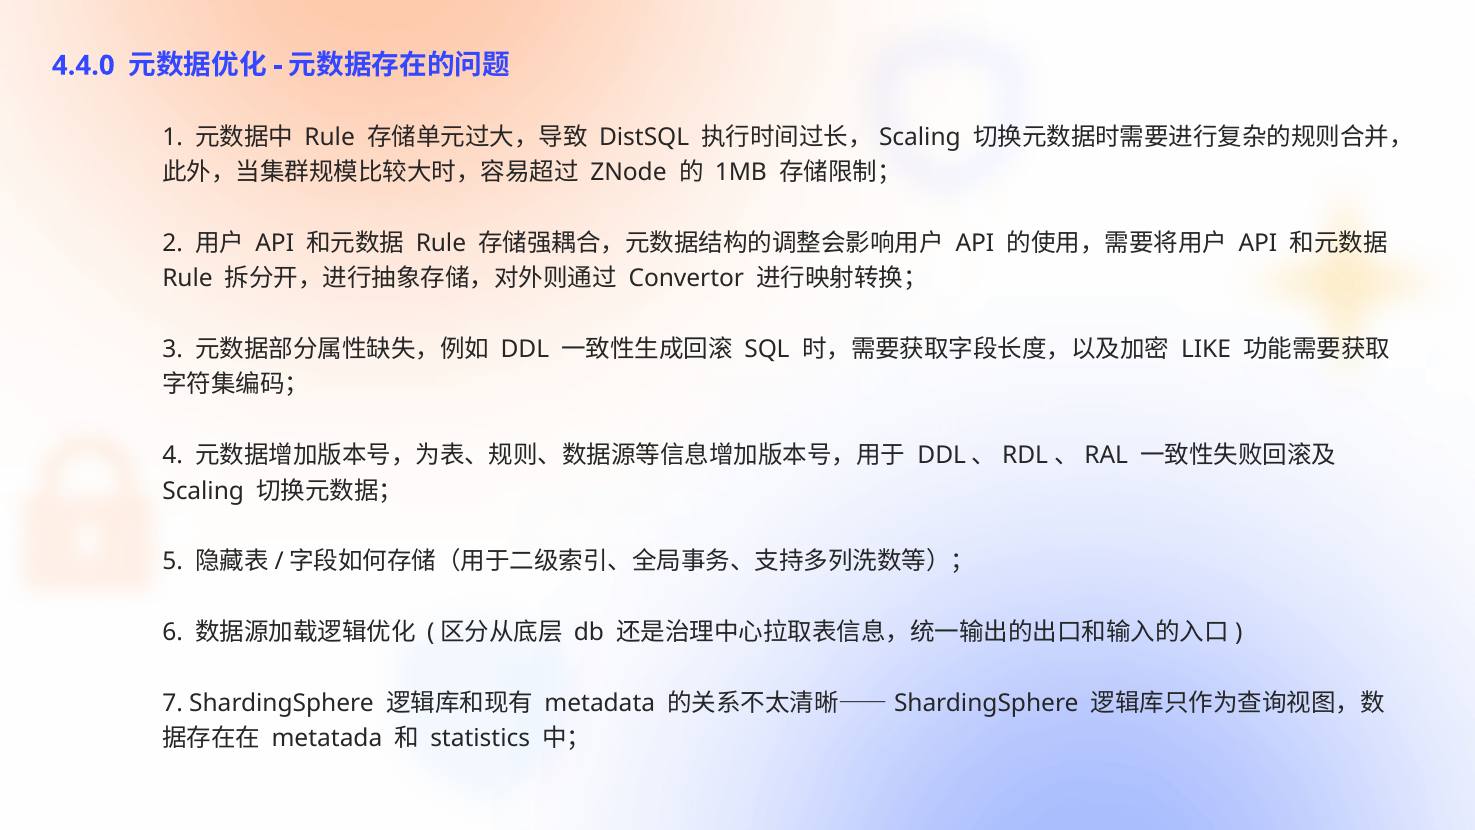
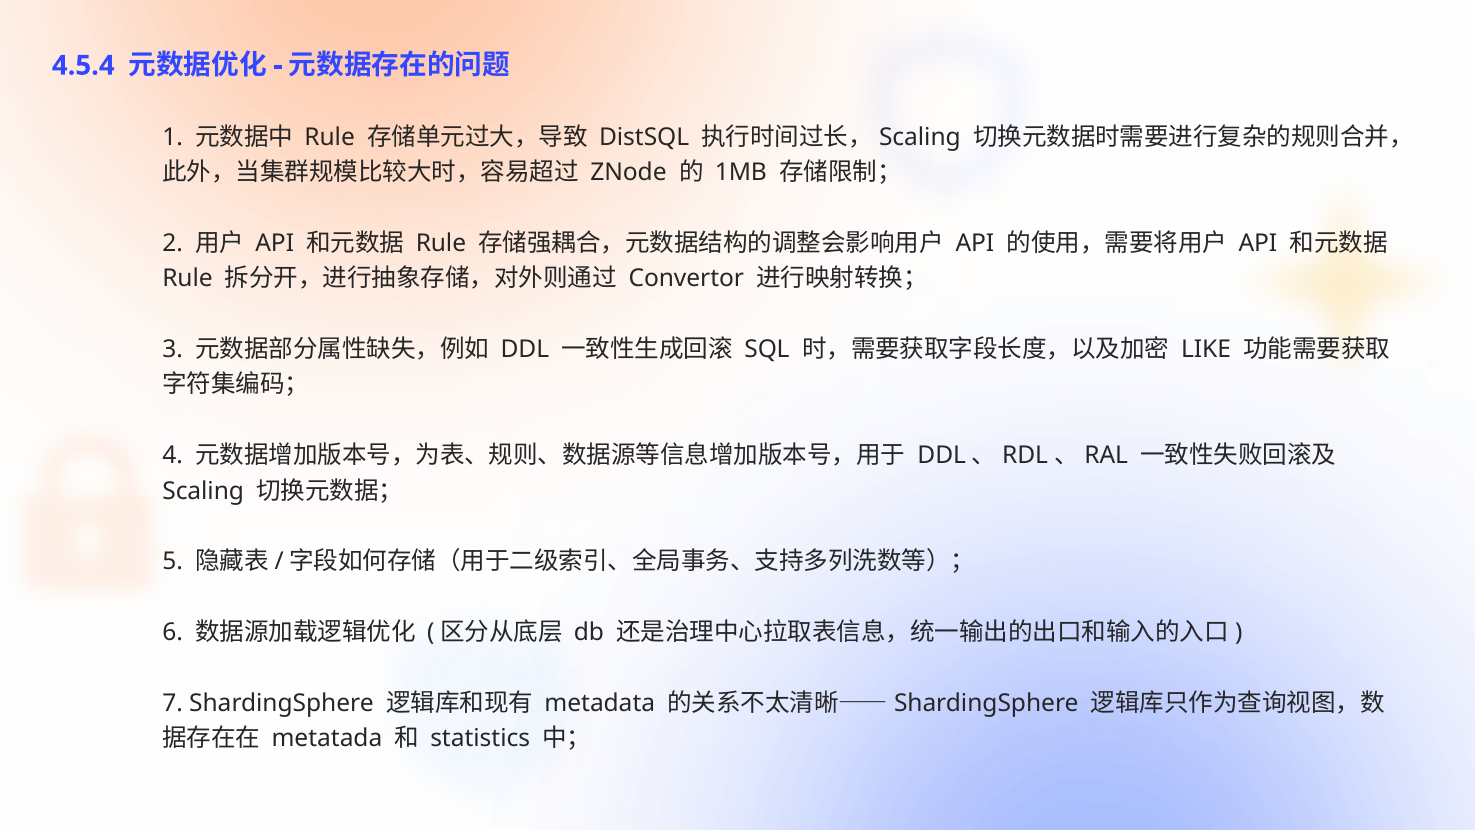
4.4.0: 4.4.0 -> 4.5.4
